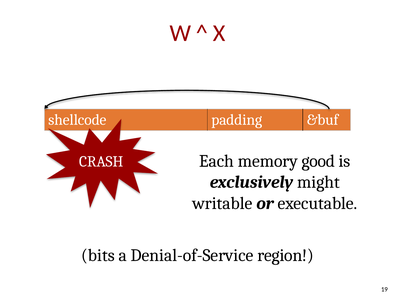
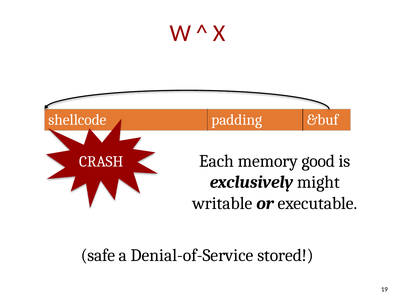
bits: bits -> safe
region: region -> stored
